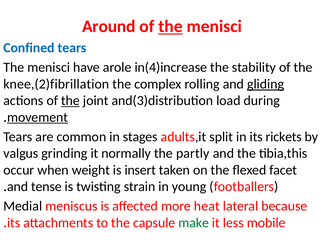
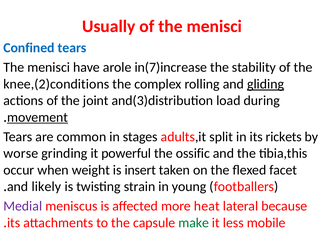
Around: Around -> Usually
the at (170, 26) underline: present -> none
in(4)increase: in(4)increase -> in(7)increase
knee,(2)fibrillation: knee,(2)fibrillation -> knee,(2)conditions
the at (70, 101) underline: present -> none
valgus: valgus -> worse
normally: normally -> powerful
partly: partly -> ossific
tense: tense -> likely
Medial colour: black -> purple
